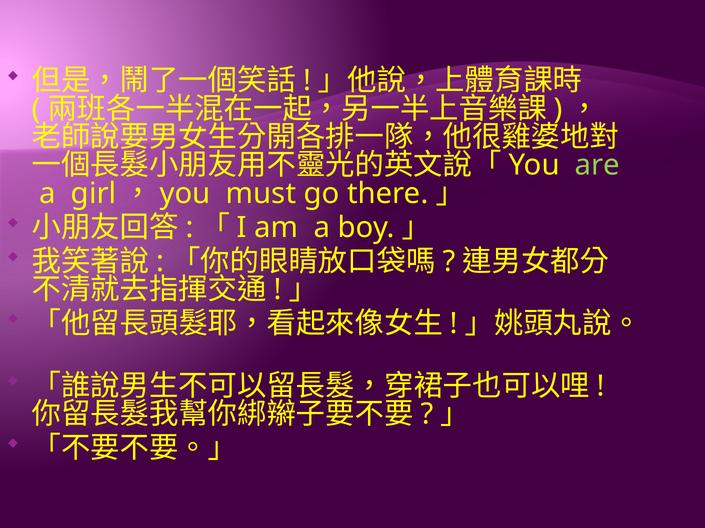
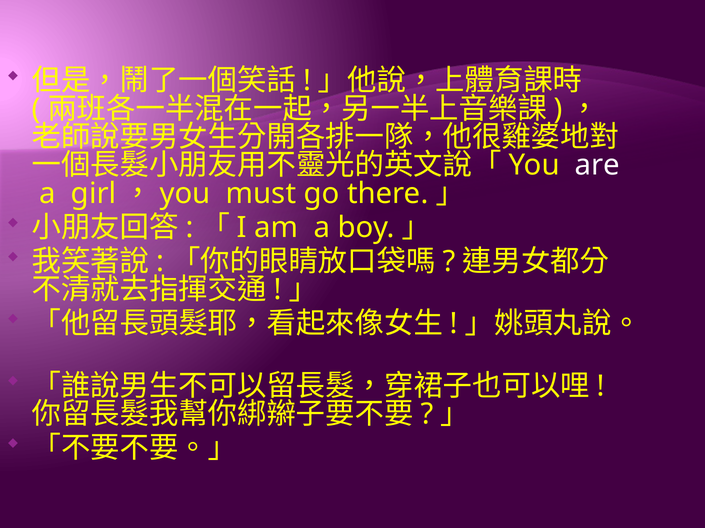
are colour: light green -> white
